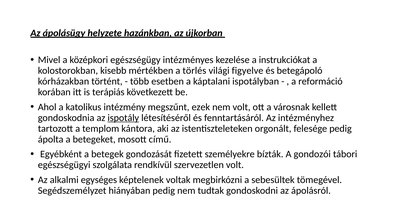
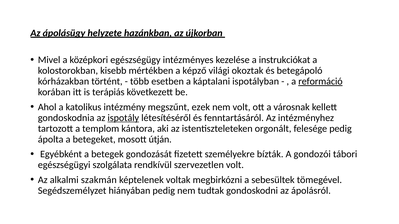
törlés: törlés -> képző
figyelve: figyelve -> okoztak
reformáció underline: none -> present
című: című -> útján
egységes: egységes -> szakmán
